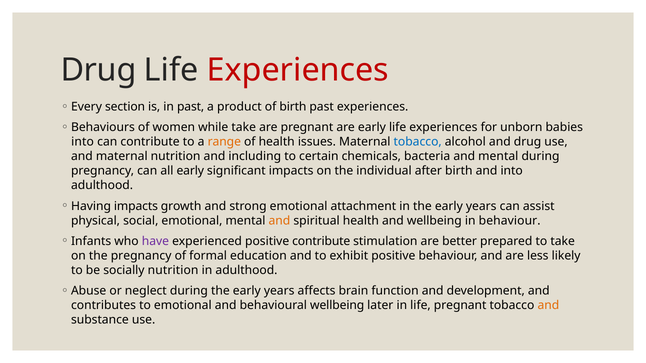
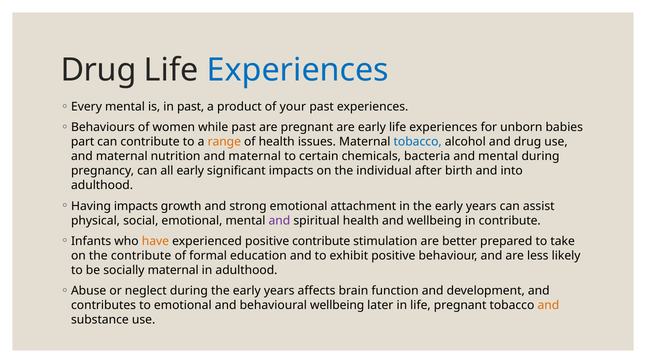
Experiences at (298, 70) colour: red -> blue
Every section: section -> mental
of birth: birth -> your
while take: take -> past
into at (83, 142): into -> part
nutrition and including: including -> maternal
and at (279, 221) colour: orange -> purple
in behaviour: behaviour -> contribute
have colour: purple -> orange
the pregnancy: pregnancy -> contribute
socially nutrition: nutrition -> maternal
